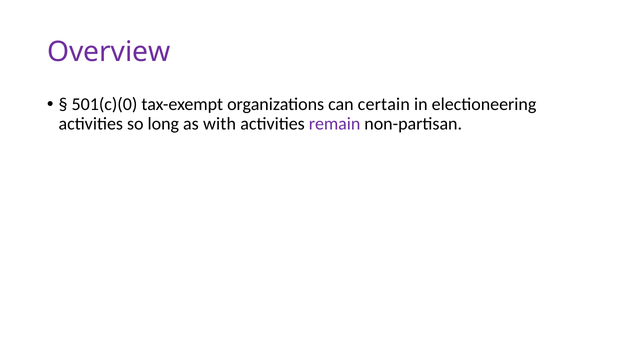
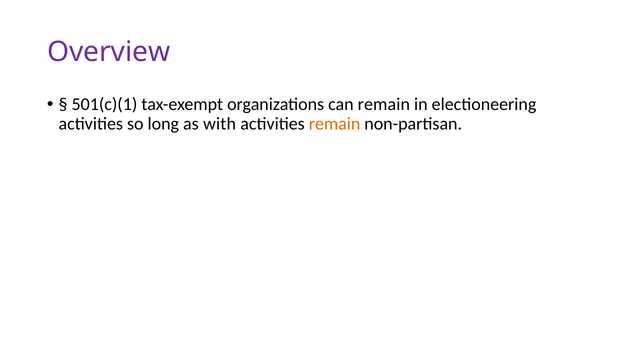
501(c)(0: 501(c)(0 -> 501(c)(1
can certain: certain -> remain
remain at (335, 124) colour: purple -> orange
